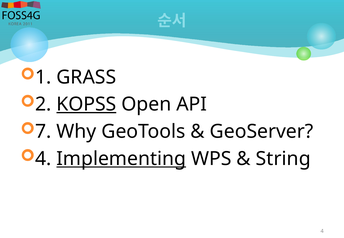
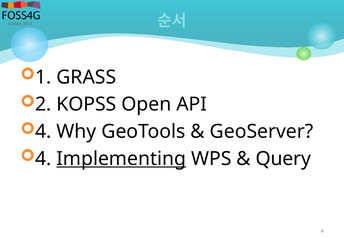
KOPSS underline: present -> none
7 at (43, 132): 7 -> 4
String: String -> Query
